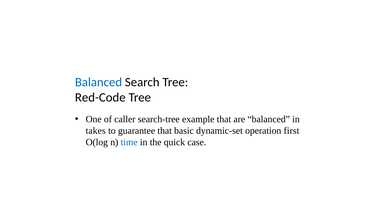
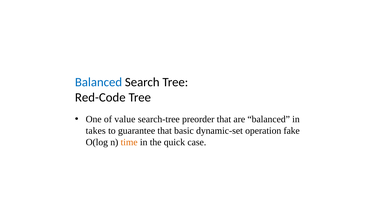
caller: caller -> value
example: example -> preorder
first: first -> fake
time colour: blue -> orange
